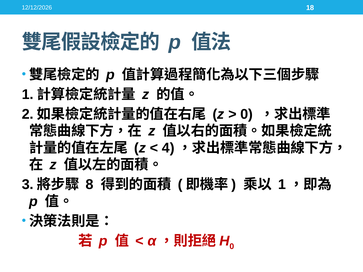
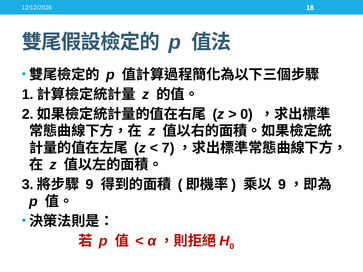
4: 4 -> 7
8 at (90, 185): 8 -> 9
1 at (282, 185): 1 -> 9
